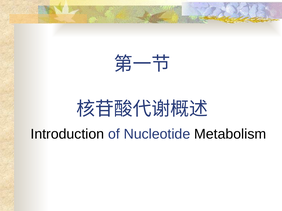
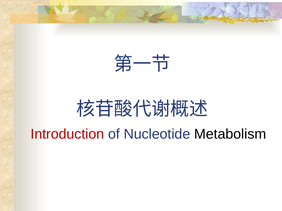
Introduction colour: black -> red
